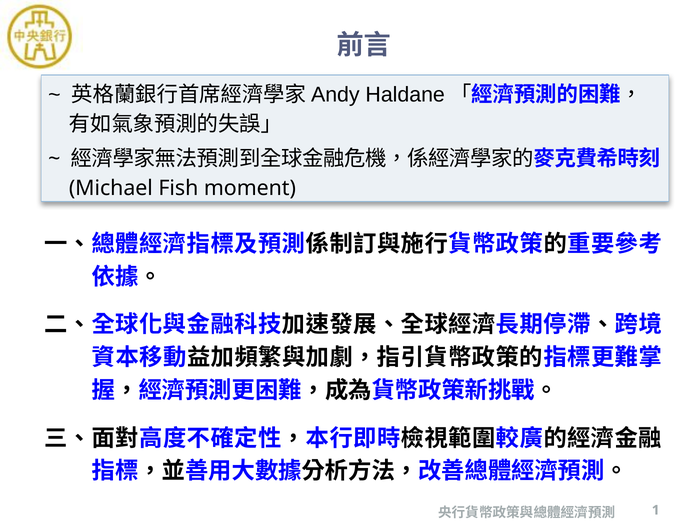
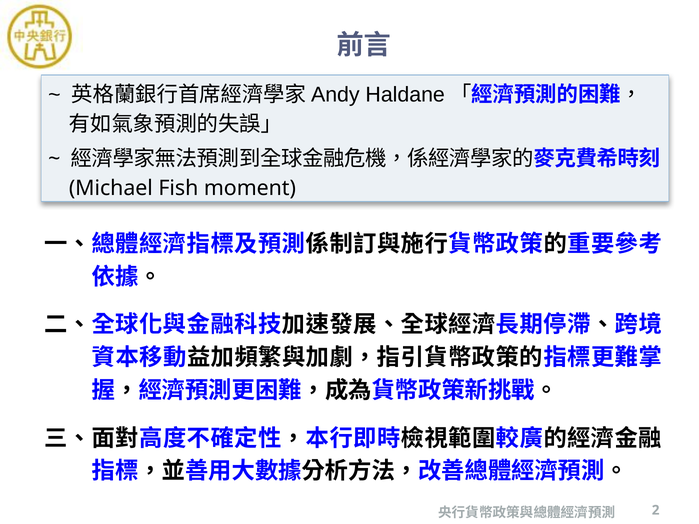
1: 1 -> 2
